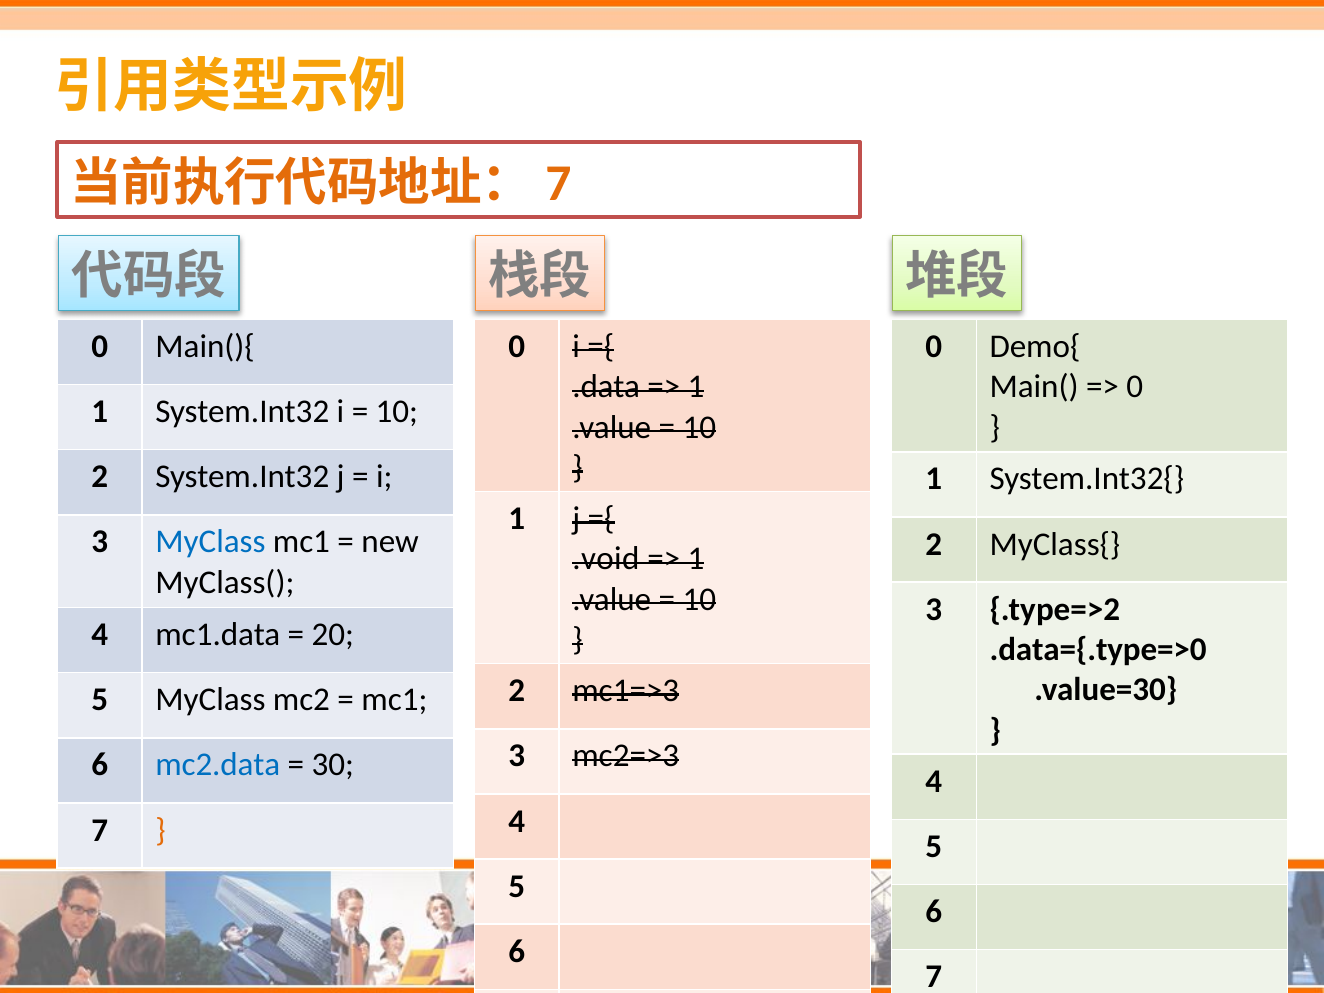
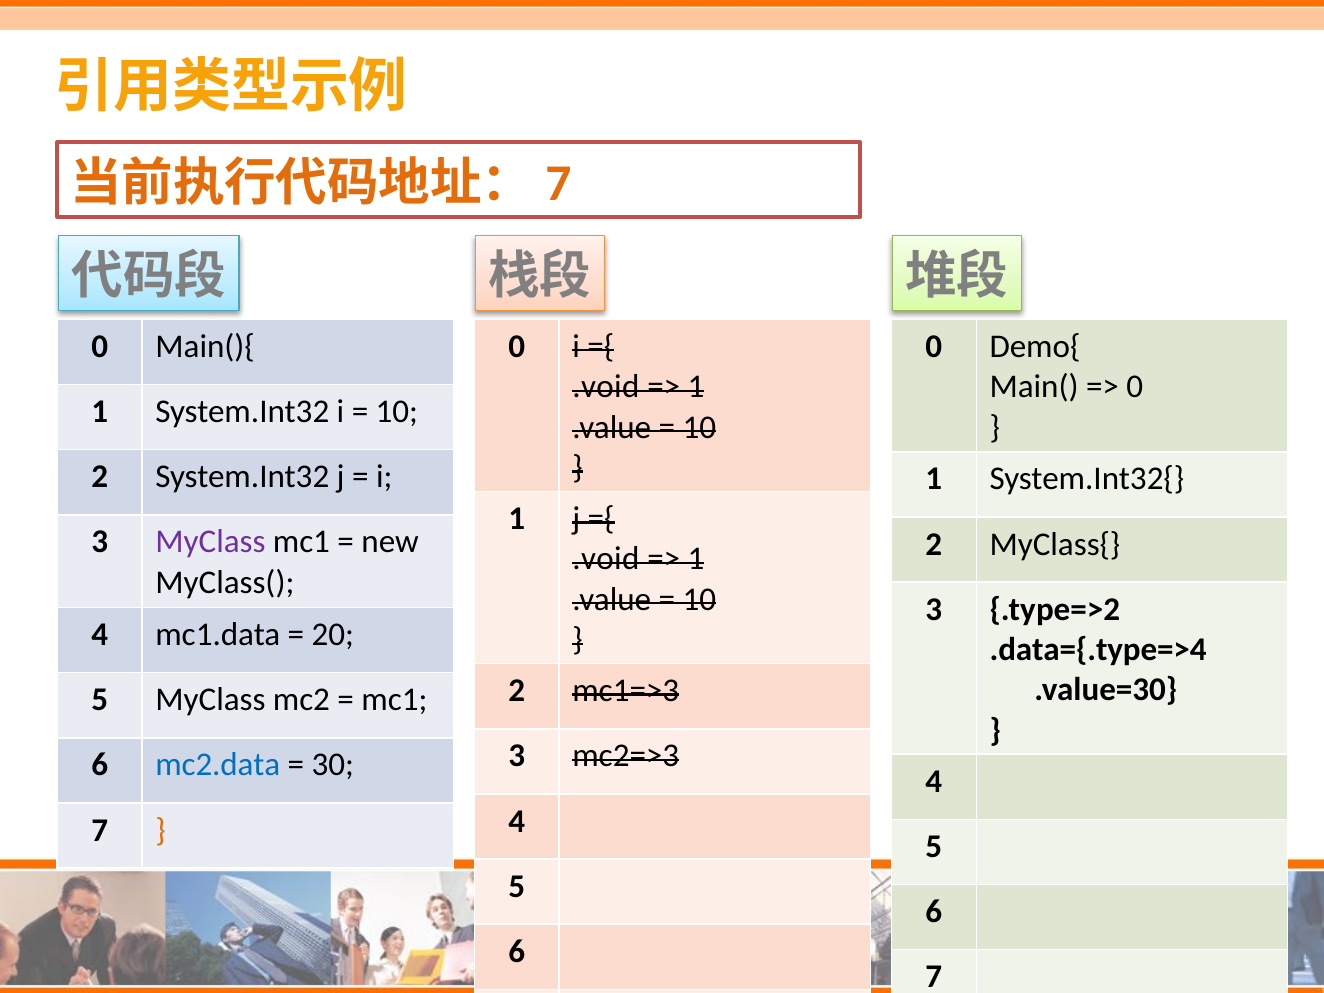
.data at (606, 387): .data -> .void
MyClass at (210, 542) colour: blue -> purple
.data={.type=>0: .data={.type=>0 -> .data={.type=>4
